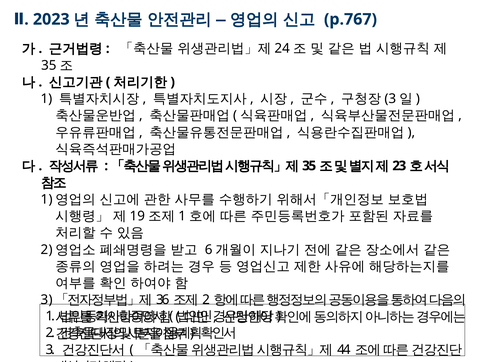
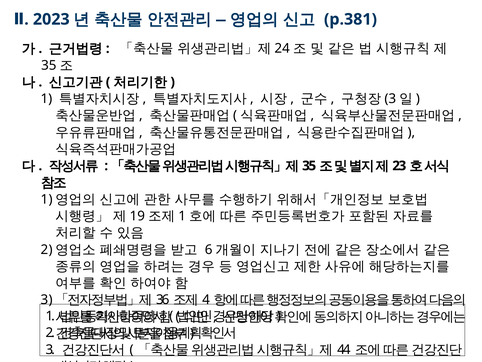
p.767: p.767 -> p.381
2 at (206, 299): 2 -> 4
